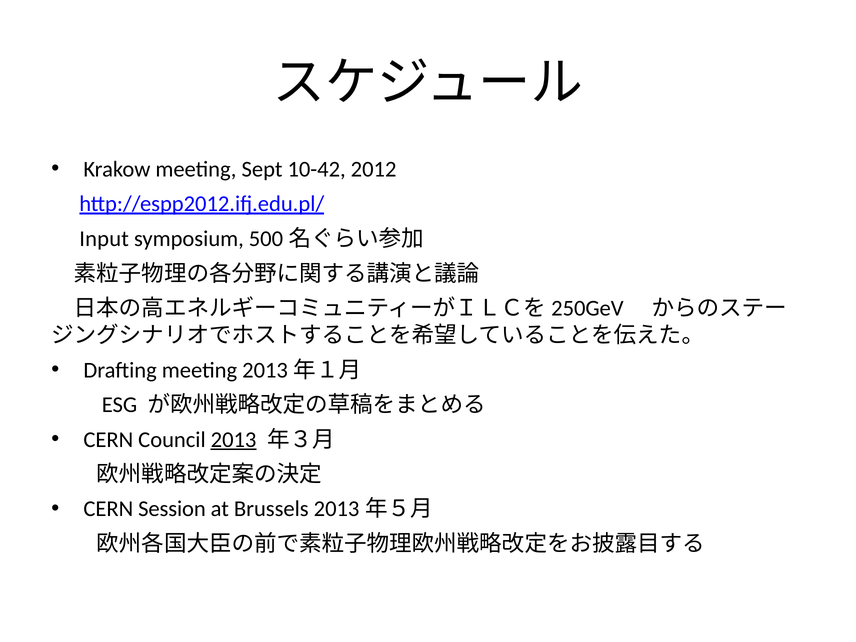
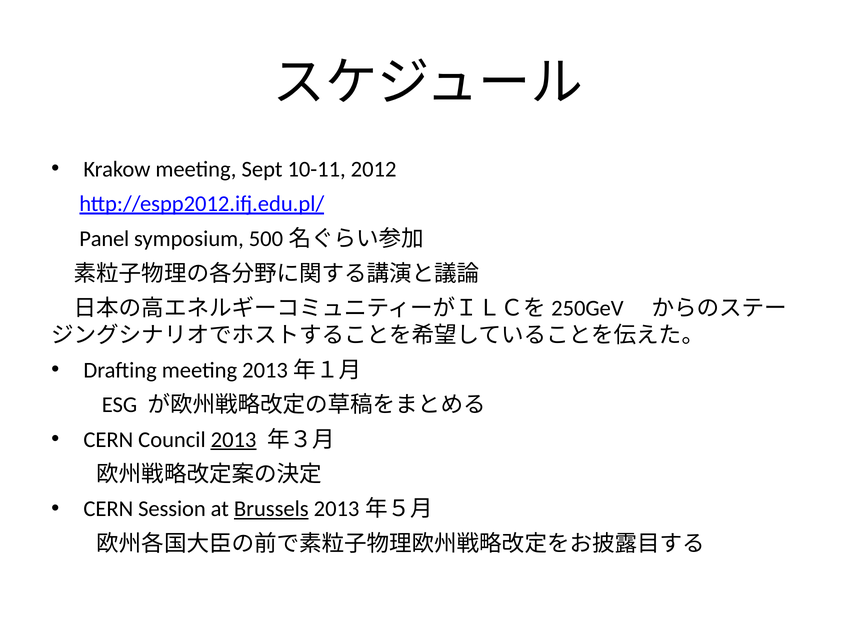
10-42: 10-42 -> 10-11
Input: Input -> Panel
Brussels underline: none -> present
